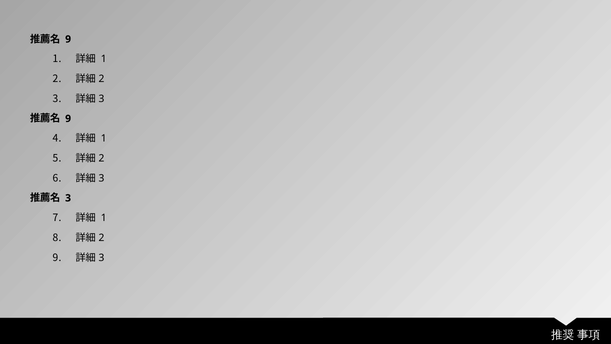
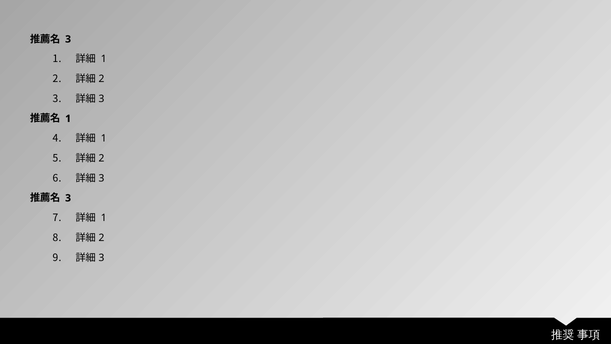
9 at (68, 39): 9 -> 3
9 at (68, 119): 9 -> 1
